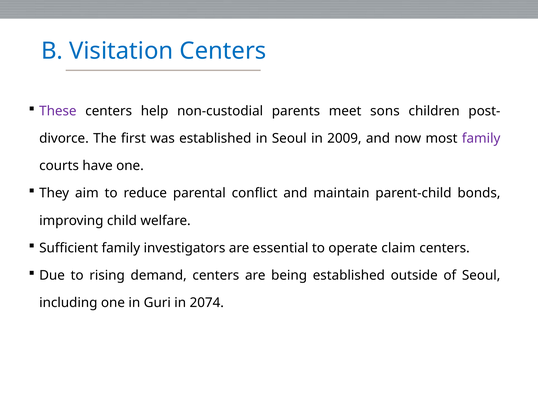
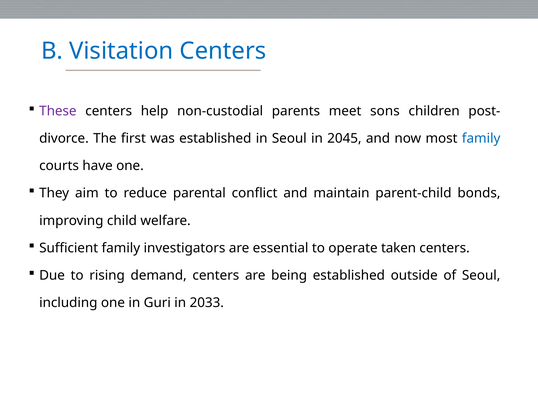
2009: 2009 -> 2045
family at (481, 139) colour: purple -> blue
claim: claim -> taken
2074: 2074 -> 2033
